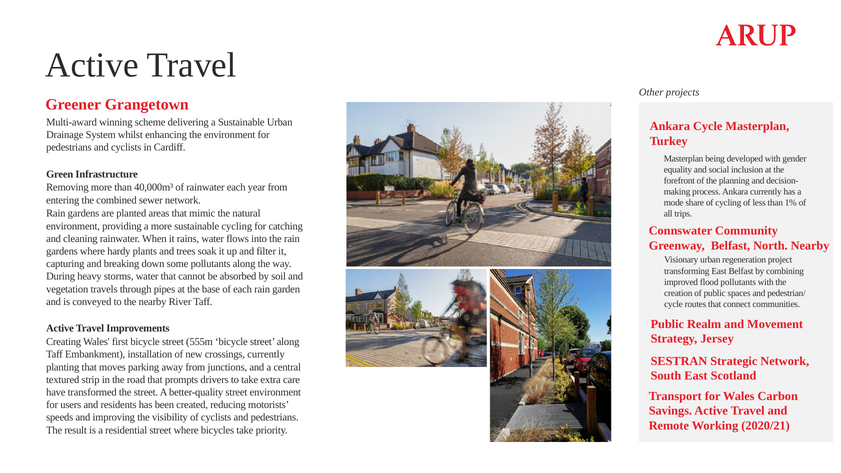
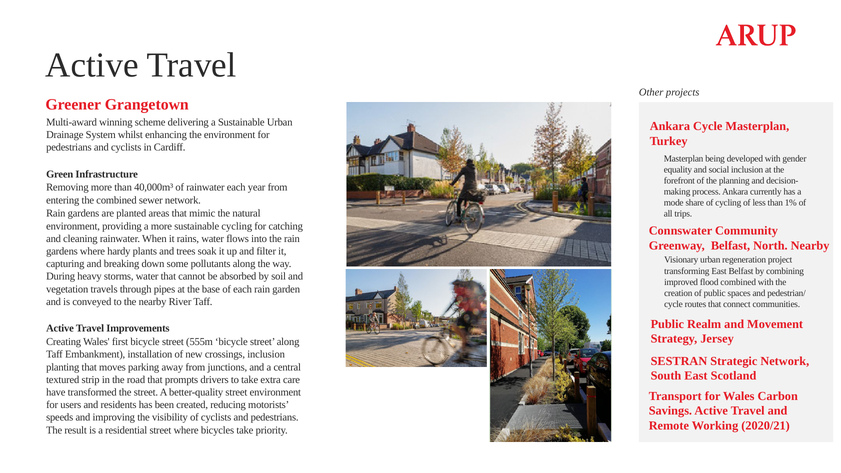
flood pollutants: pollutants -> combined
crossings currently: currently -> inclusion
